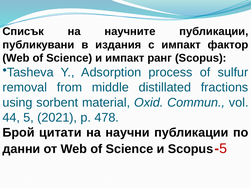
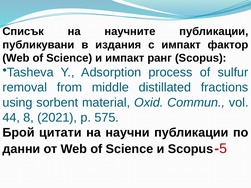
5: 5 -> 8
478: 478 -> 575
